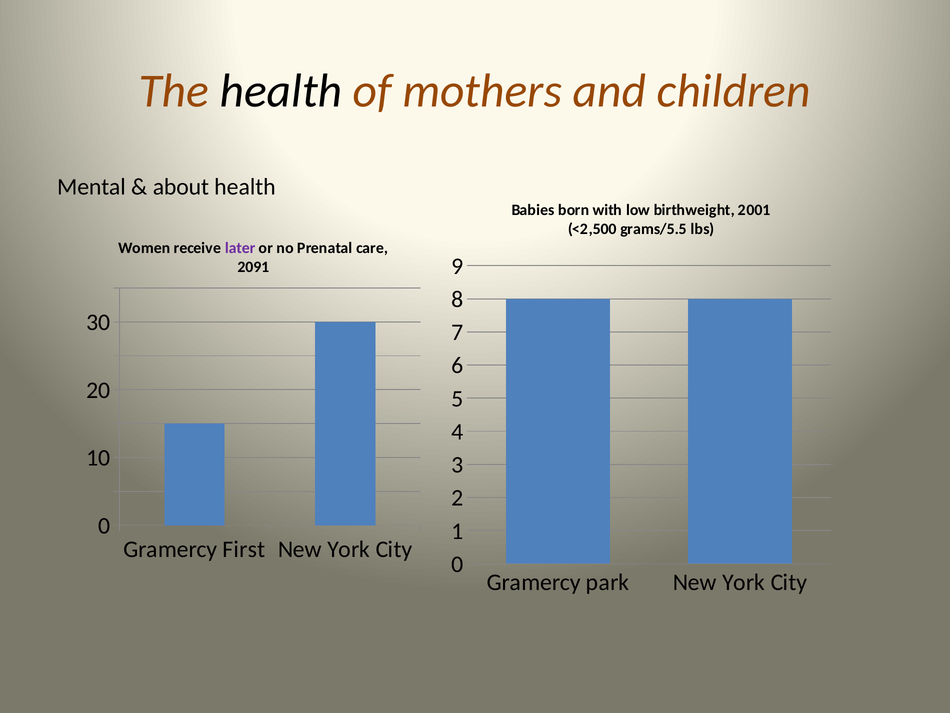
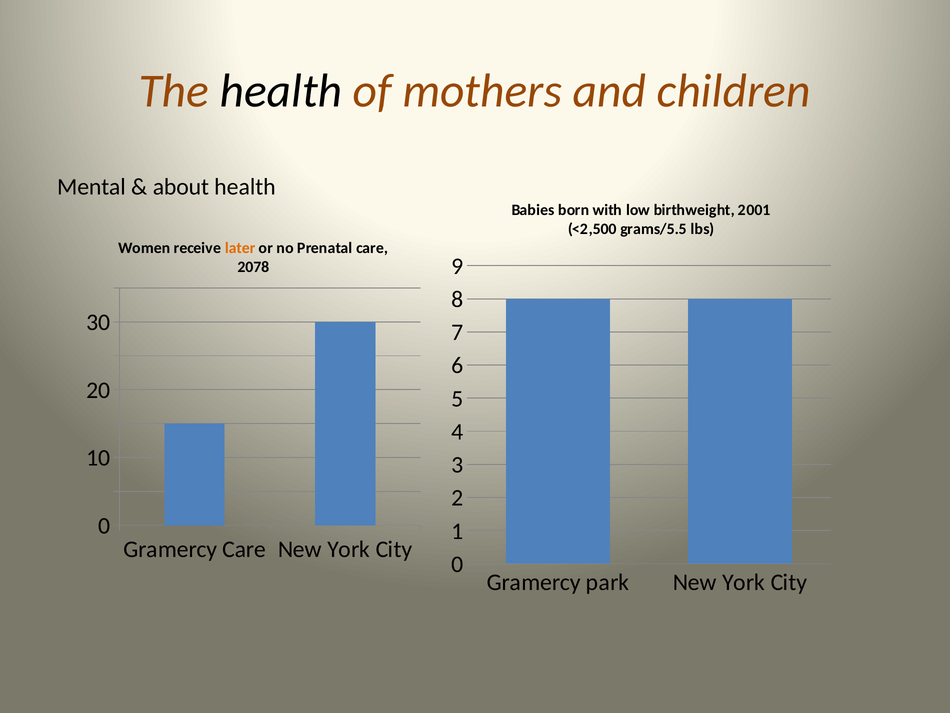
later colour: purple -> orange
2091: 2091 -> 2078
Gramercy First: First -> Care
